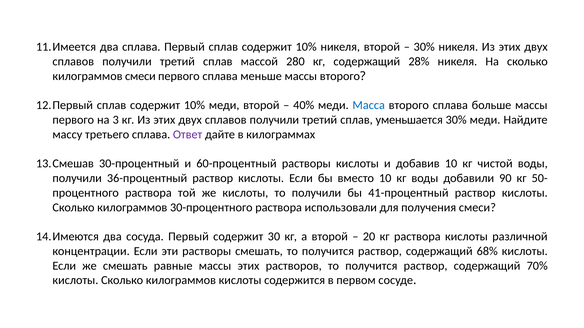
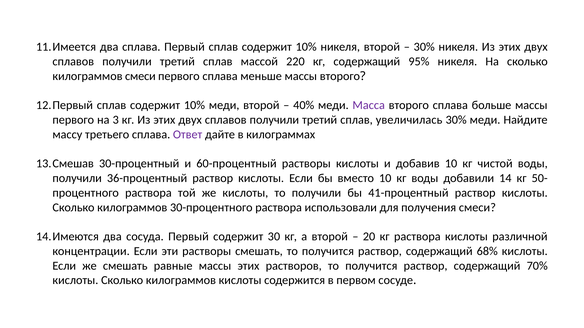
280: 280 -> 220
28%: 28% -> 95%
Масса colour: blue -> purple
уменьшается: уменьшается -> увеличилась
90: 90 -> 14
